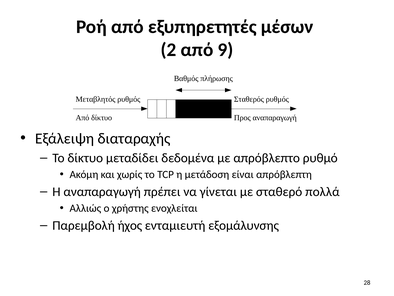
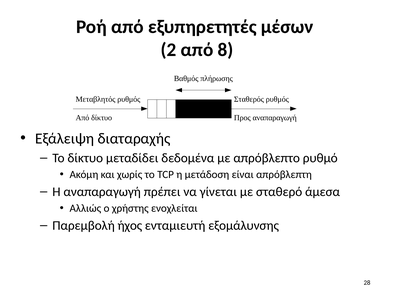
9: 9 -> 8
πολλά: πολλά -> άμεσα
